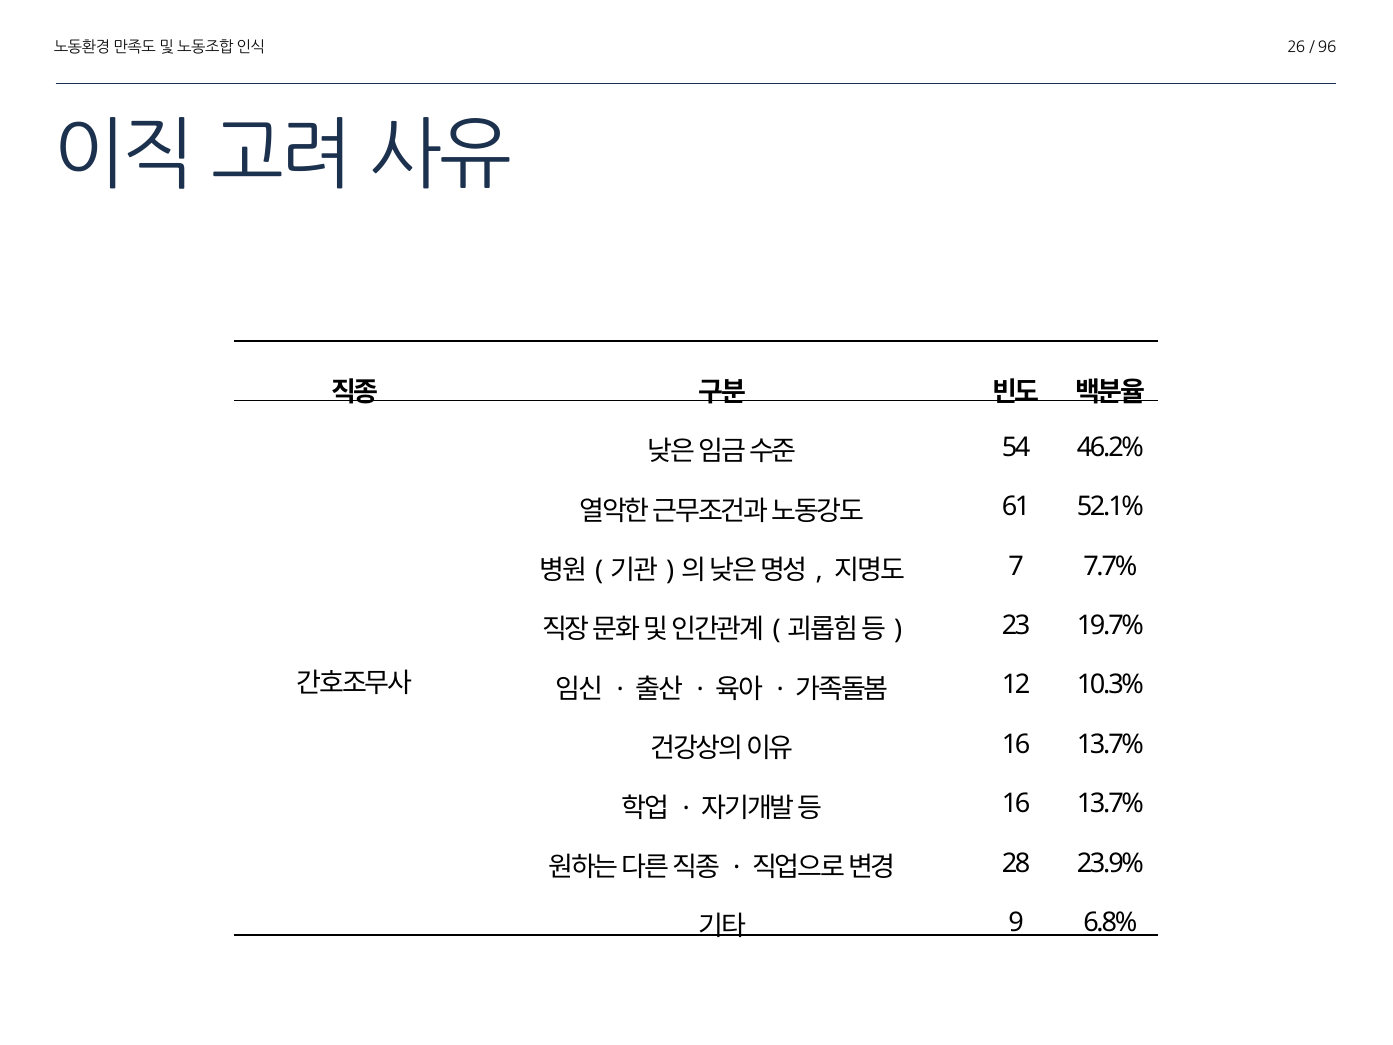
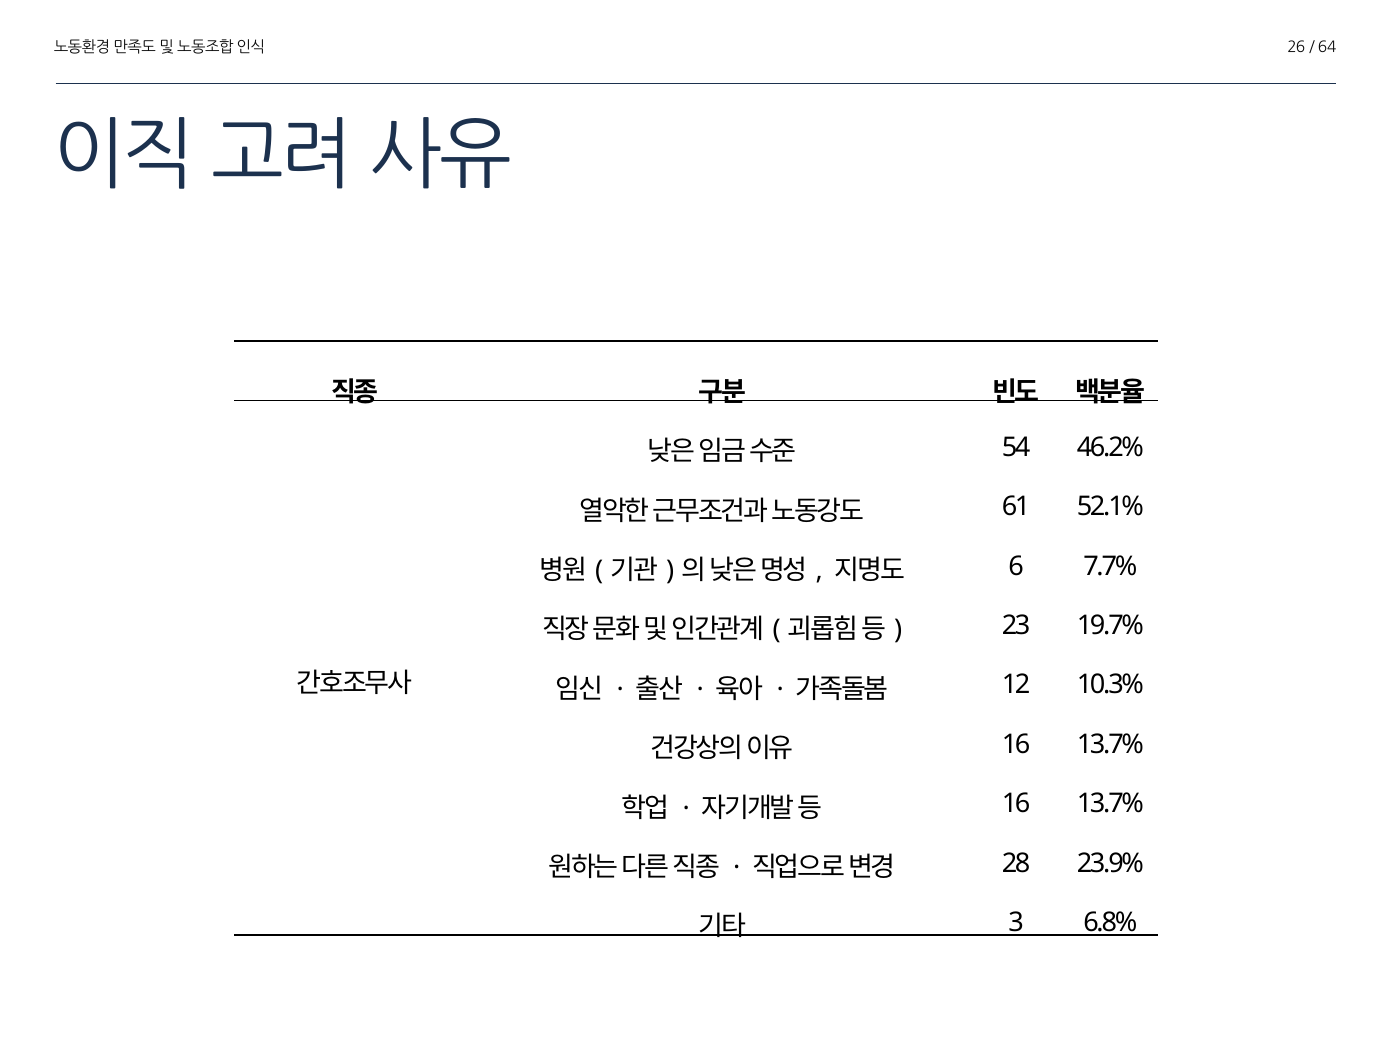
96: 96 -> 64
7: 7 -> 6
9: 9 -> 3
